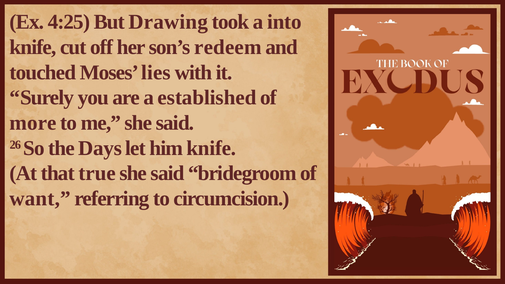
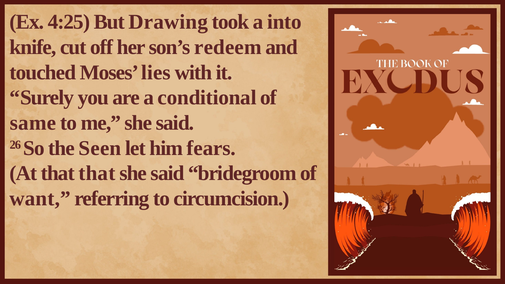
established: established -> conditional
more: more -> same
Days: Days -> Seen
him knife: knife -> fears
that true: true -> that
